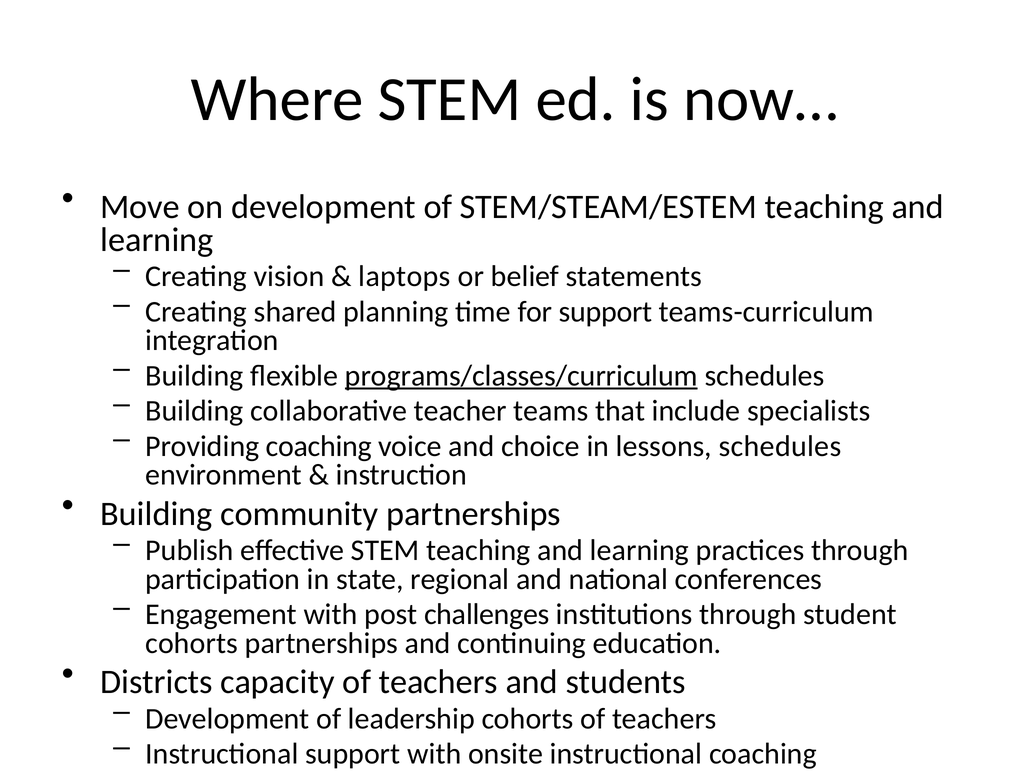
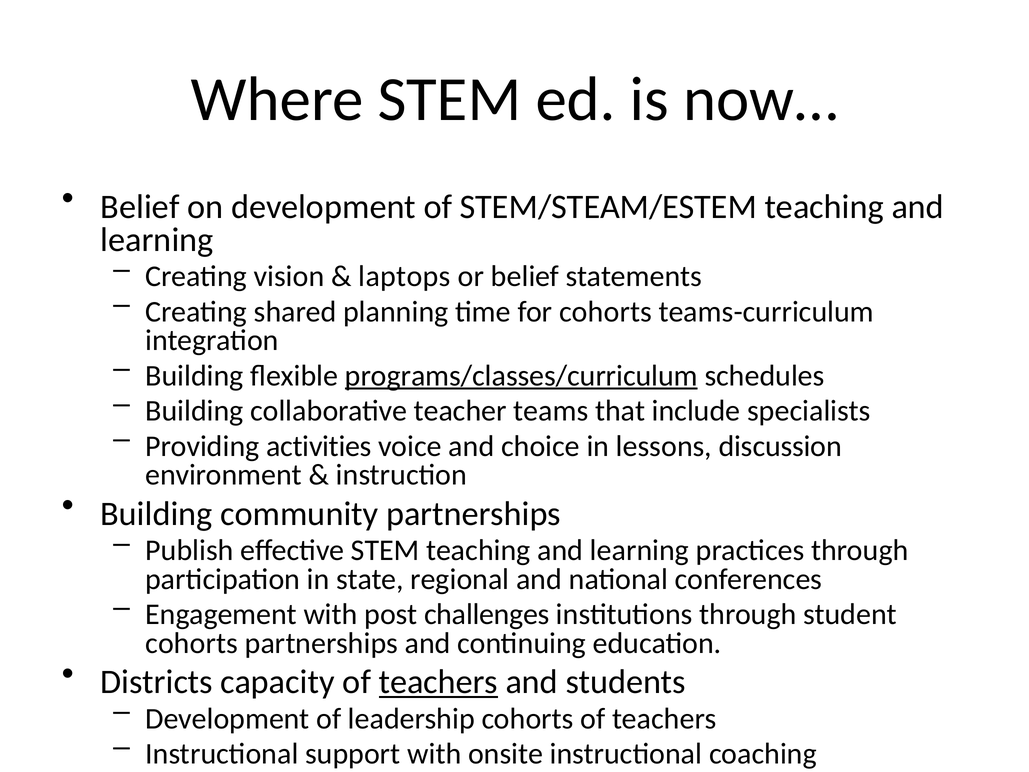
Move at (140, 207): Move -> Belief
for support: support -> cohorts
Providing coaching: coaching -> activities
lessons schedules: schedules -> discussion
teachers at (438, 682) underline: none -> present
